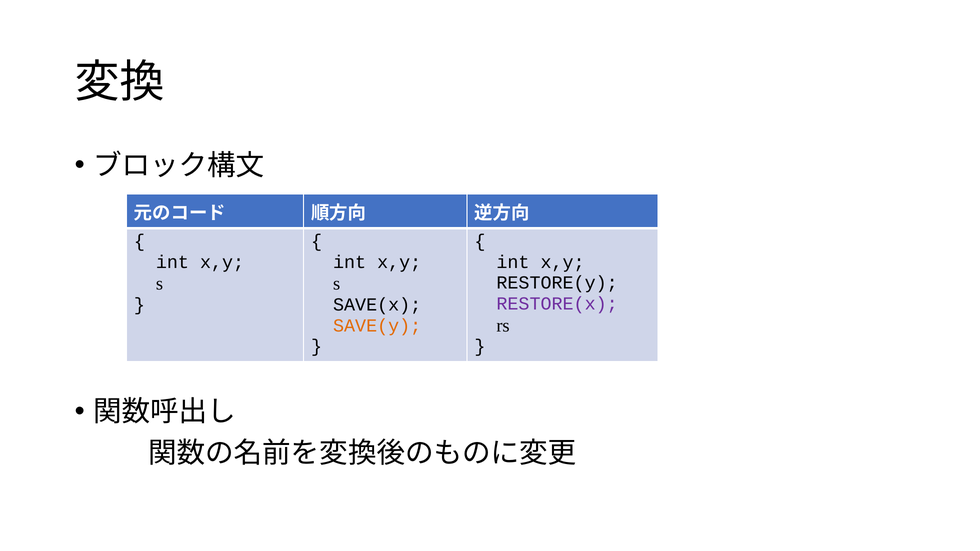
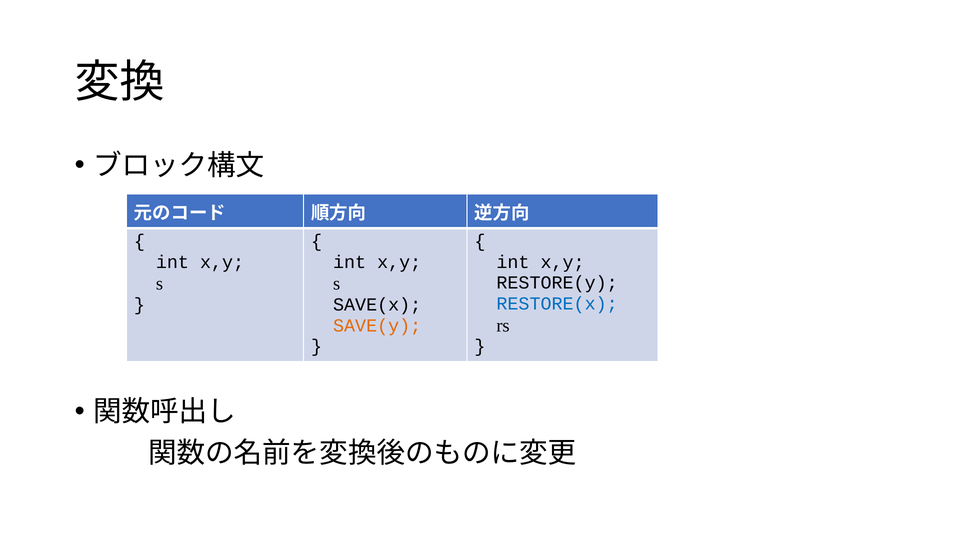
RESTORE(x colour: purple -> blue
